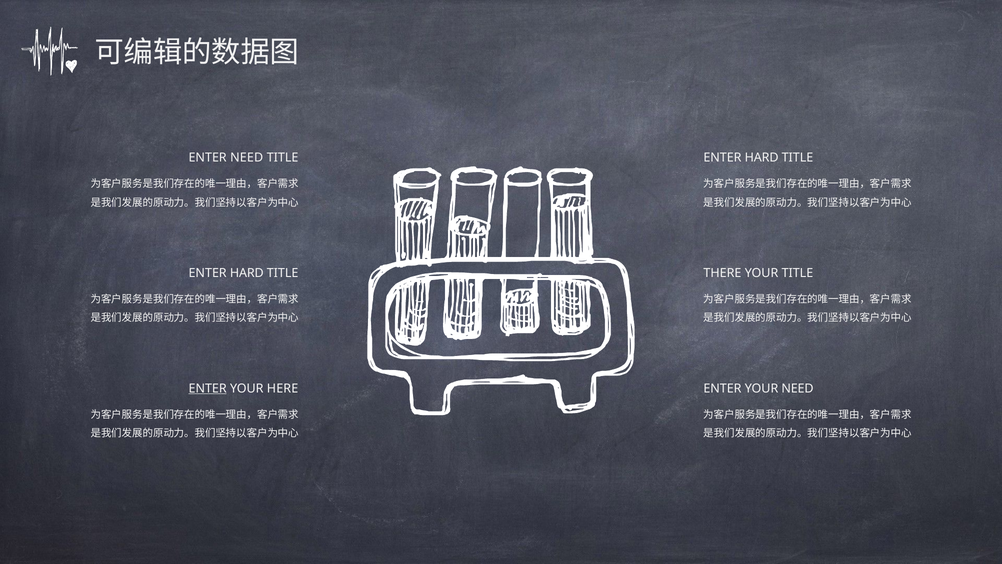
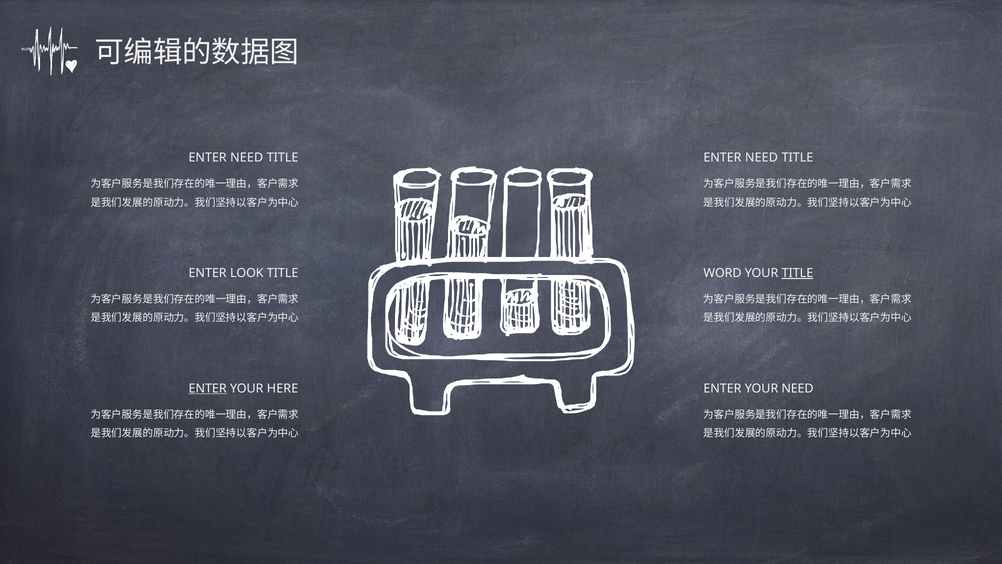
HARD at (762, 157): HARD -> NEED
HARD at (247, 273): HARD -> LOOK
THERE: THERE -> WORD
TITLE at (797, 273) underline: none -> present
